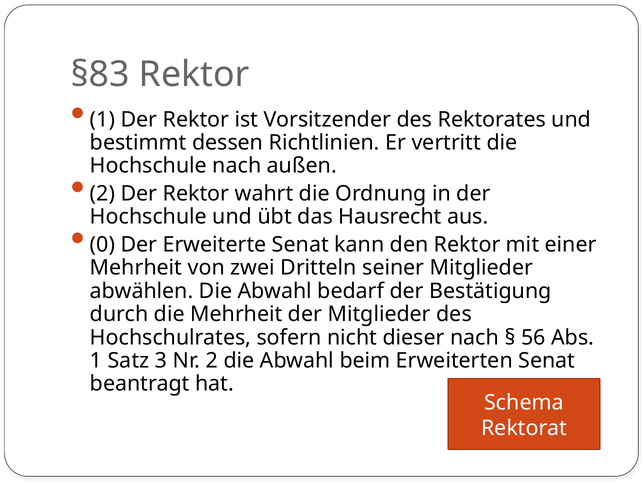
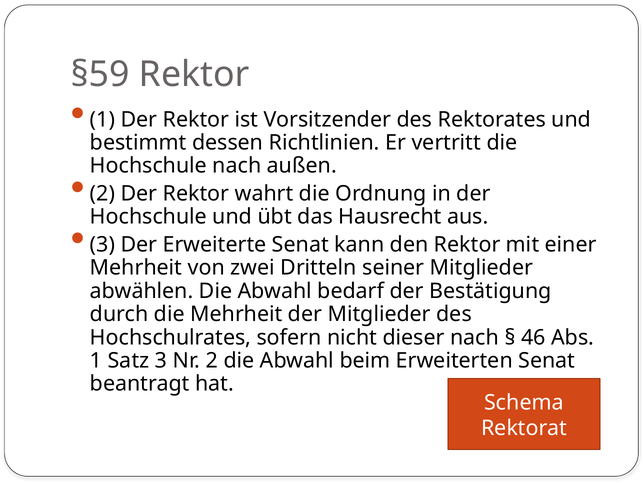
§83: §83 -> §59
0 at (102, 244): 0 -> 3
56: 56 -> 46
